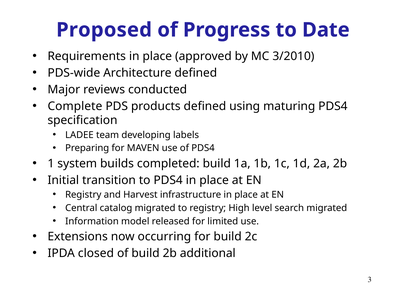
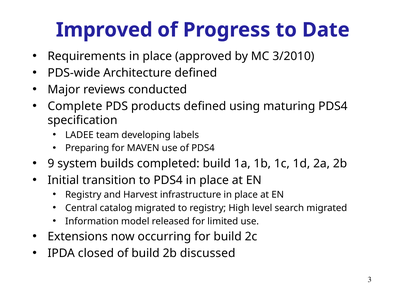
Proposed: Proposed -> Improved
1: 1 -> 9
additional: additional -> discussed
